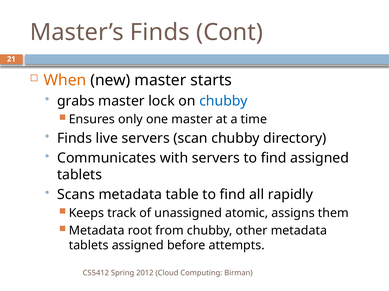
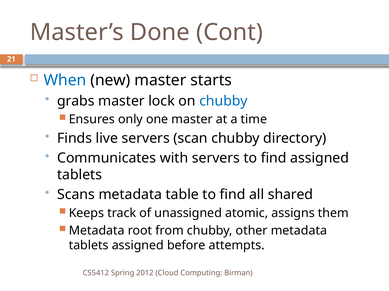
Master’s Finds: Finds -> Done
When colour: orange -> blue
rapidly: rapidly -> shared
